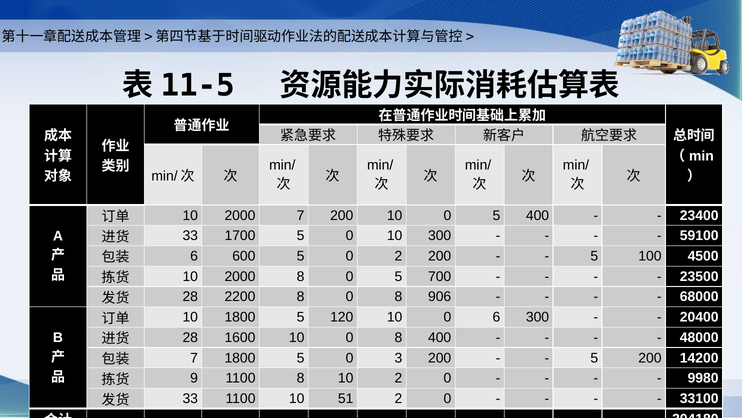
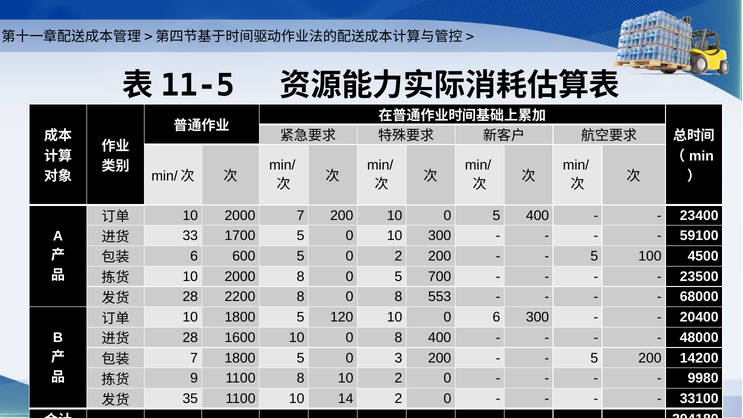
906: 906 -> 553
33 at (190, 399): 33 -> 35
51: 51 -> 14
